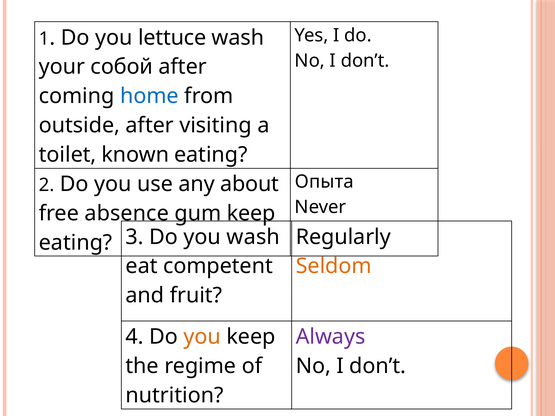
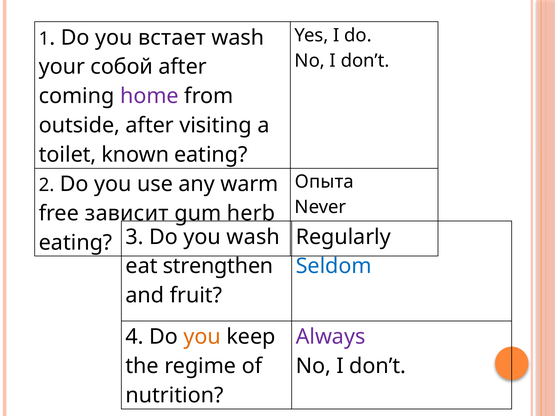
lettuce: lettuce -> встает
home colour: blue -> purple
about: about -> warm
absence: absence -> зависит
gum keep: keep -> herb
competent: competent -> strengthen
Seldom colour: orange -> blue
